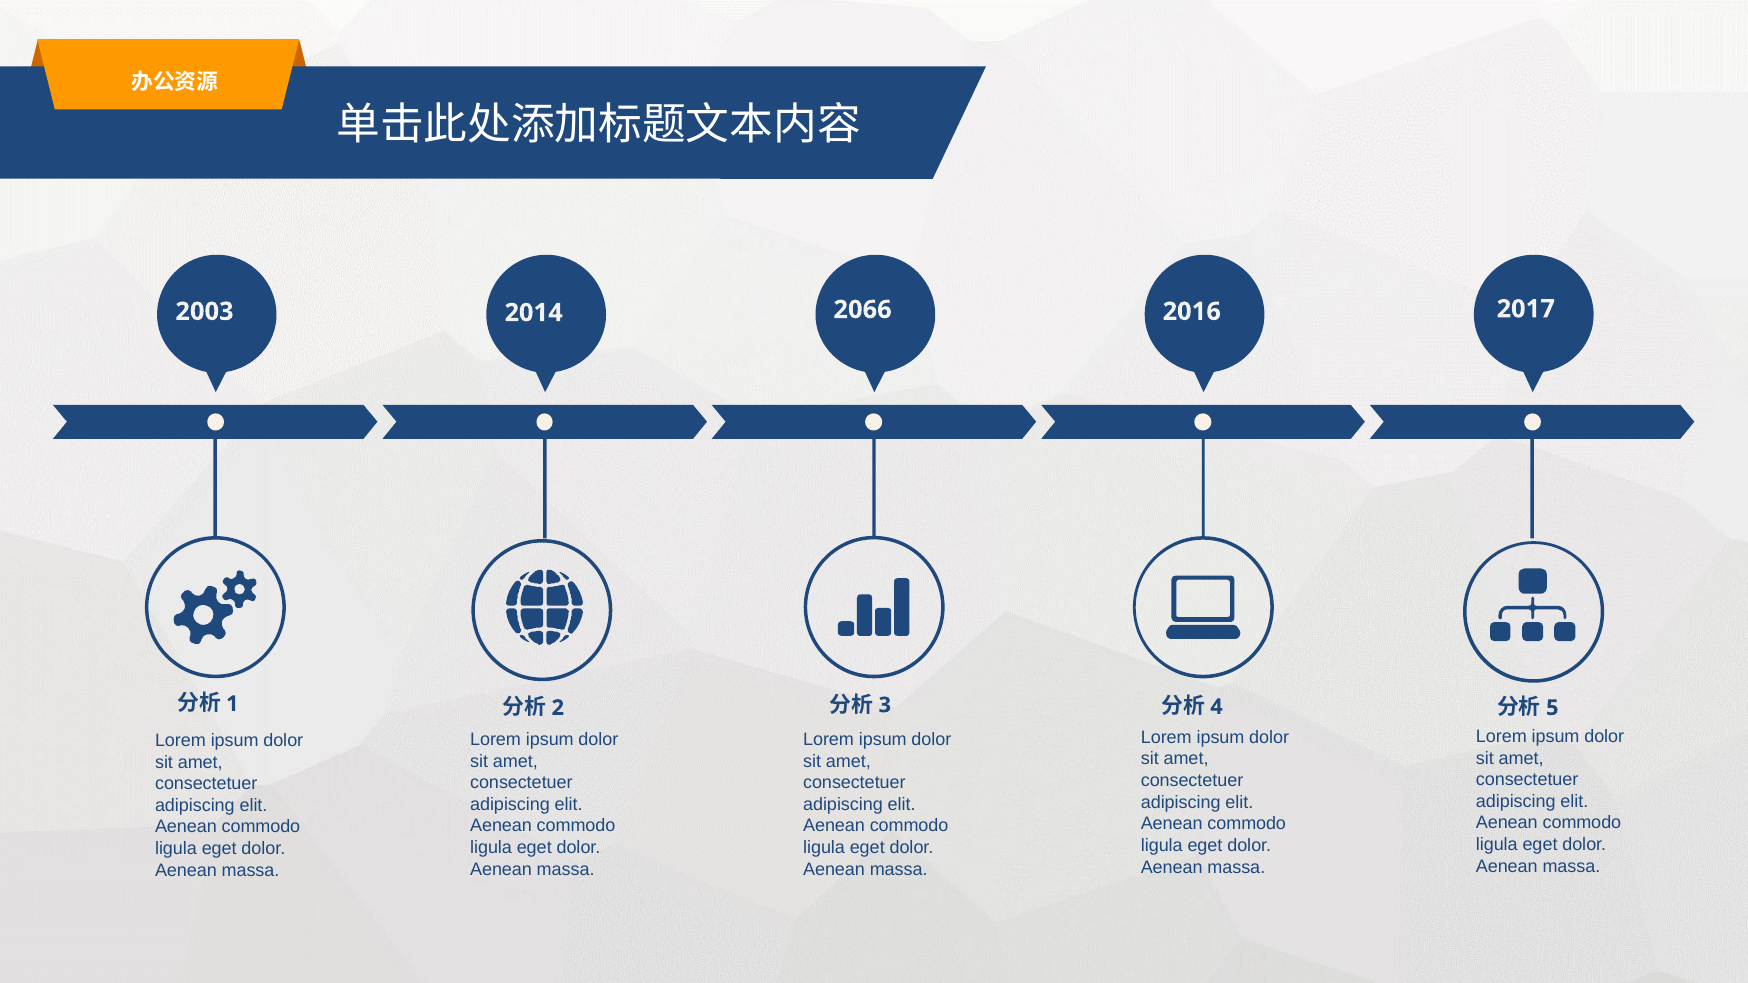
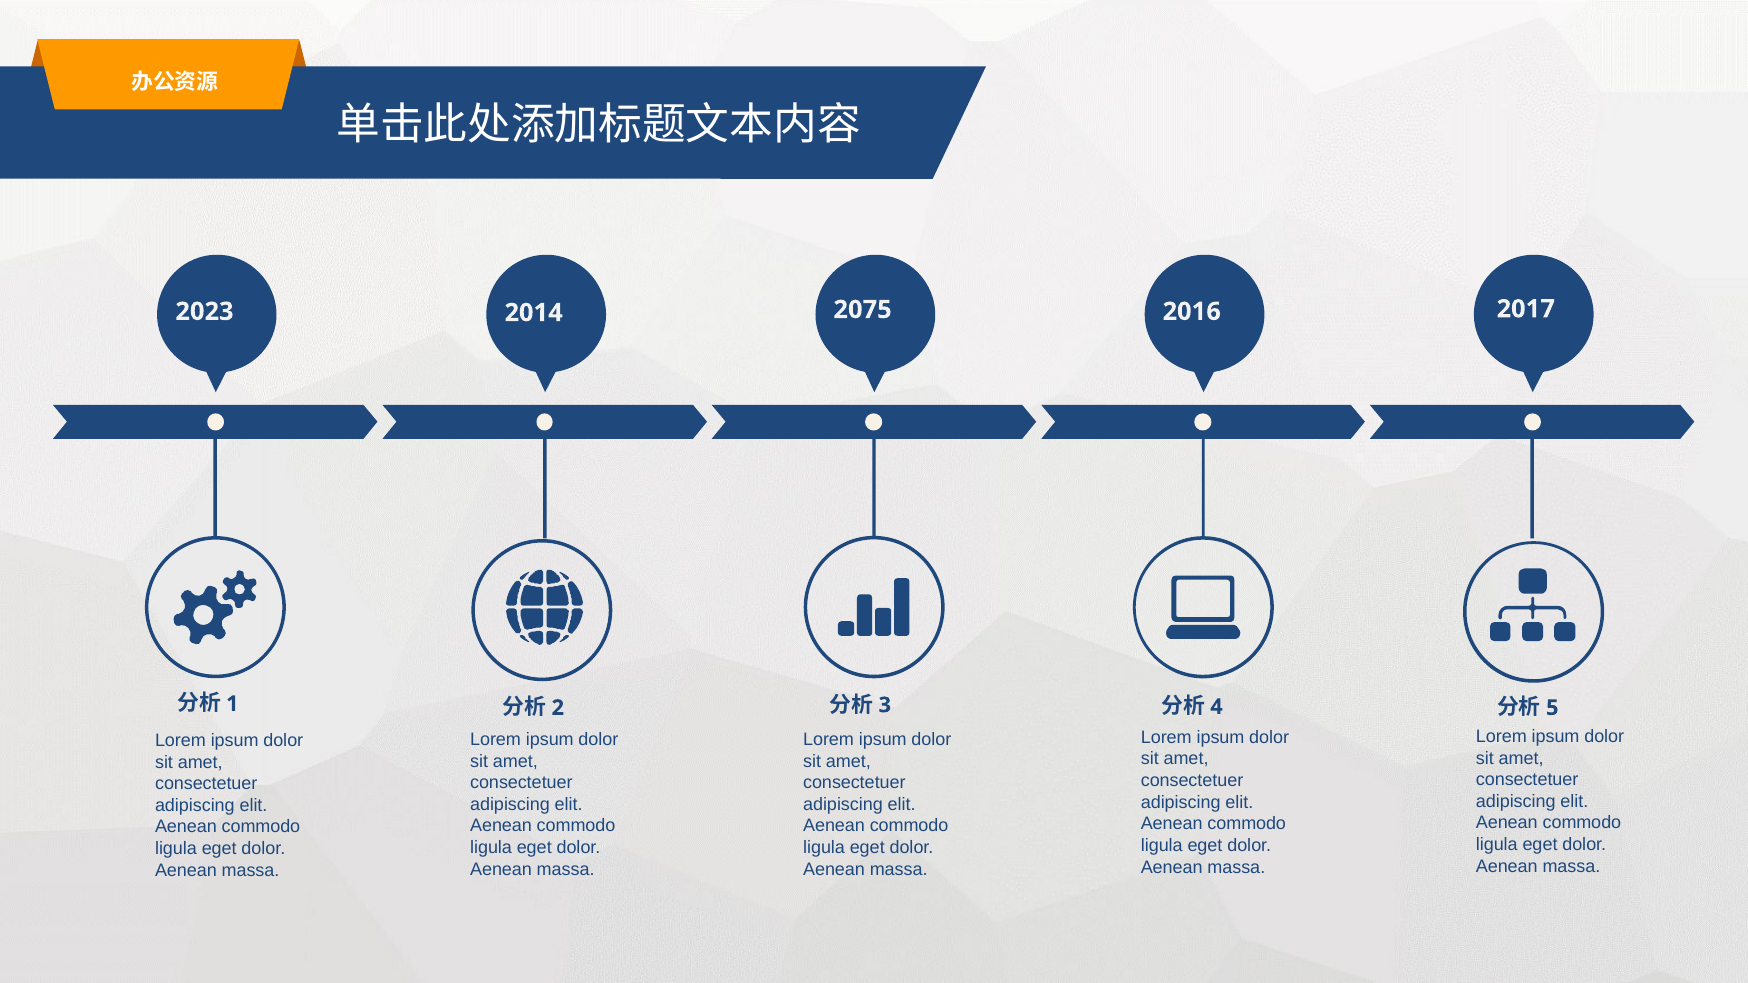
2003: 2003 -> 2023
2066: 2066 -> 2075
